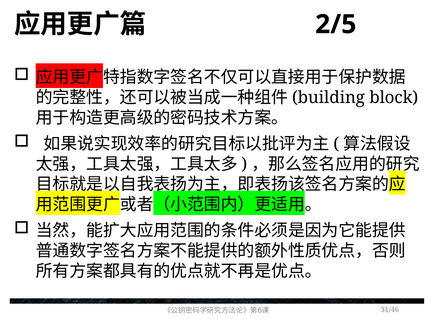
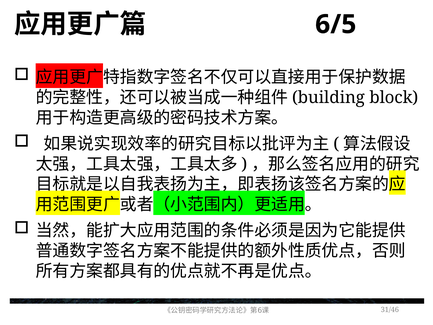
2/5: 2/5 -> 6/5
